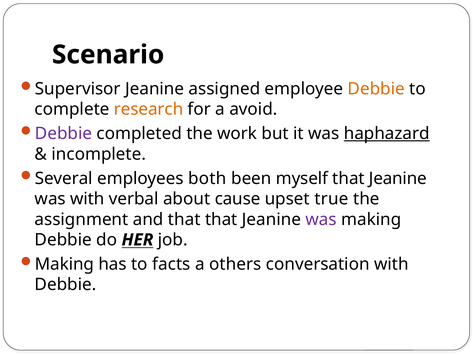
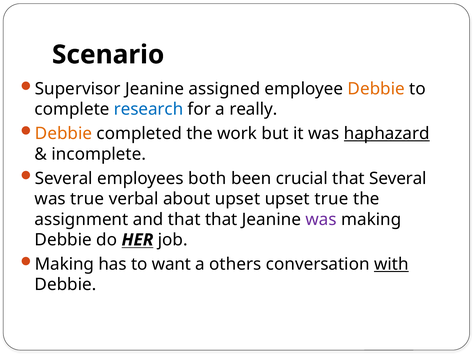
research colour: orange -> blue
avoid: avoid -> really
Debbie at (63, 133) colour: purple -> orange
myself: myself -> crucial
Jeanine at (398, 178): Jeanine -> Several
was with: with -> true
about cause: cause -> upset
facts: facts -> want
with at (391, 264) underline: none -> present
